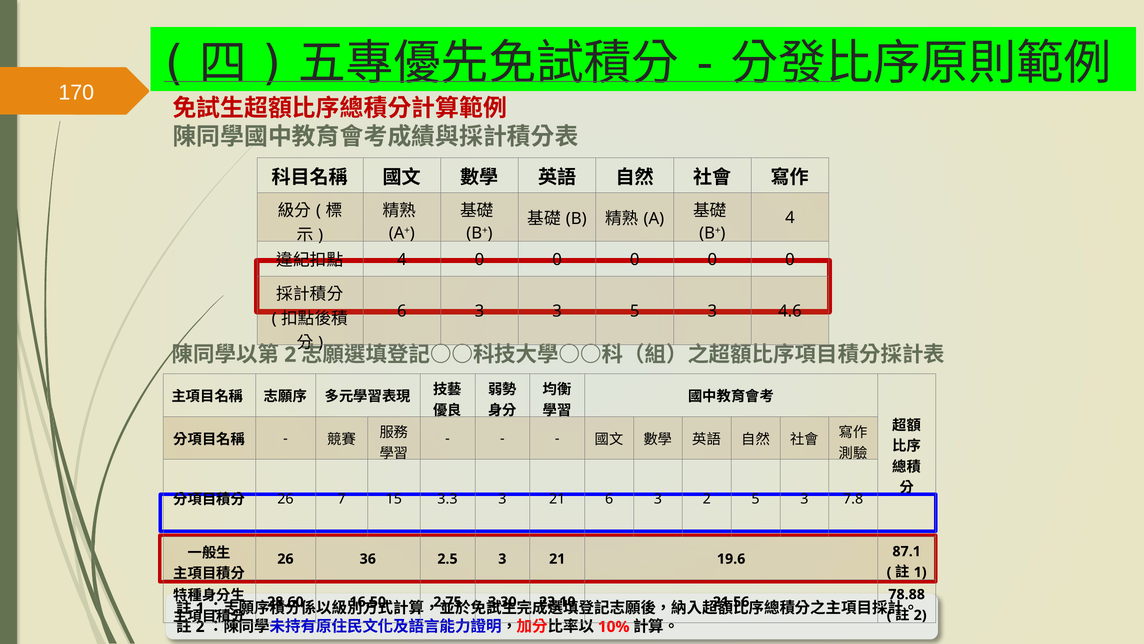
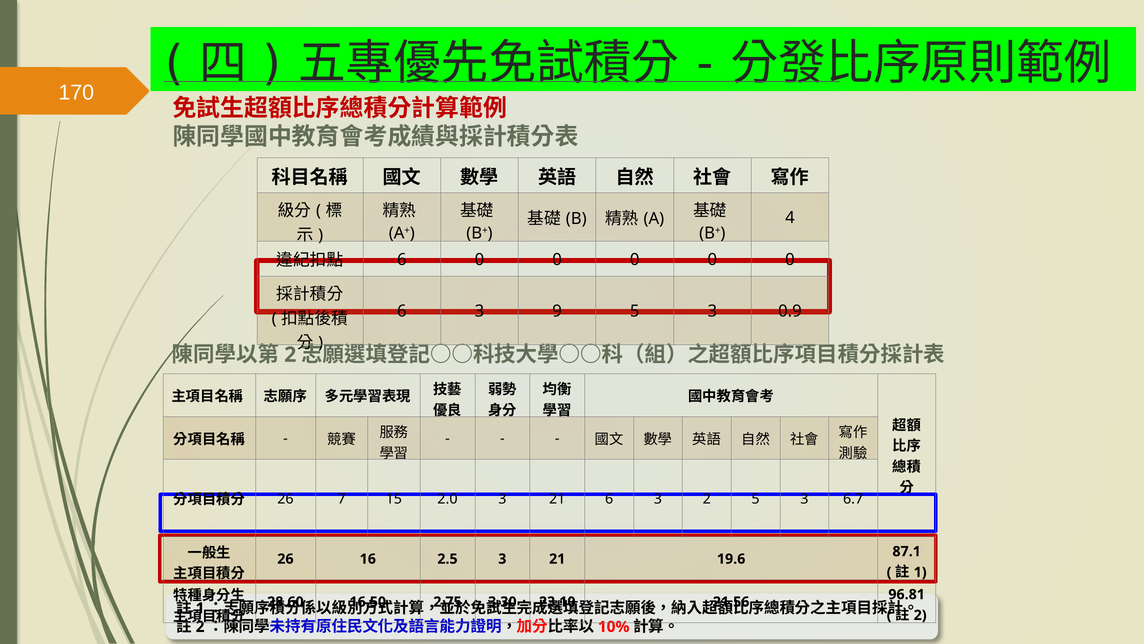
4 at (402, 259): 4 -> 6
3 3: 3 -> 9
4.6: 4.6 -> 0.9
3.3: 3.3 -> 2.0
7.8: 7.8 -> 6.7
36: 36 -> 16
78.88: 78.88 -> 96.81
